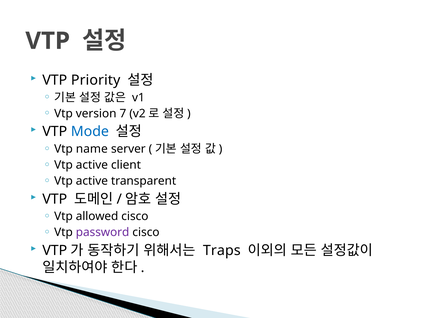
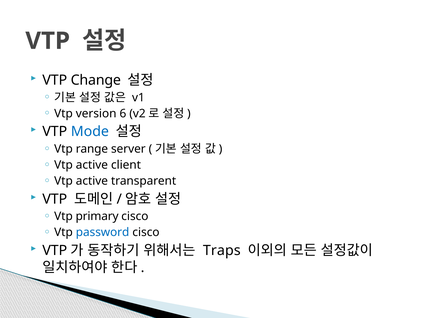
Priority: Priority -> Change
7: 7 -> 6
name: name -> range
allowed: allowed -> primary
password colour: purple -> blue
